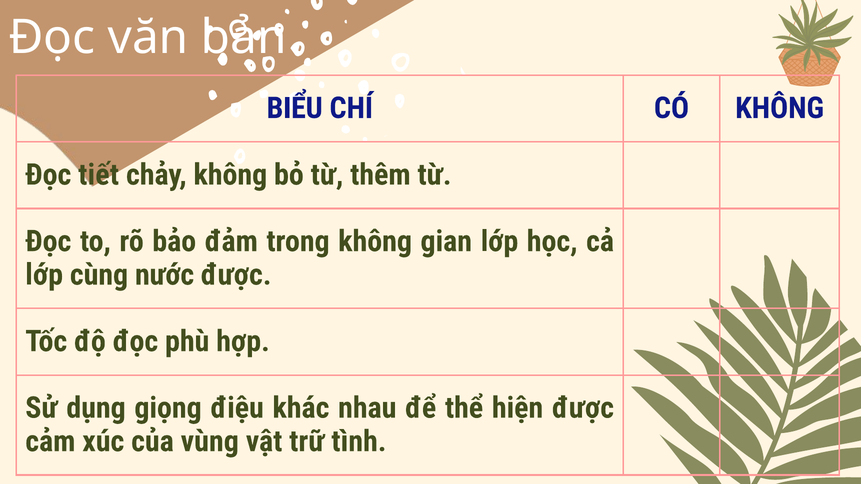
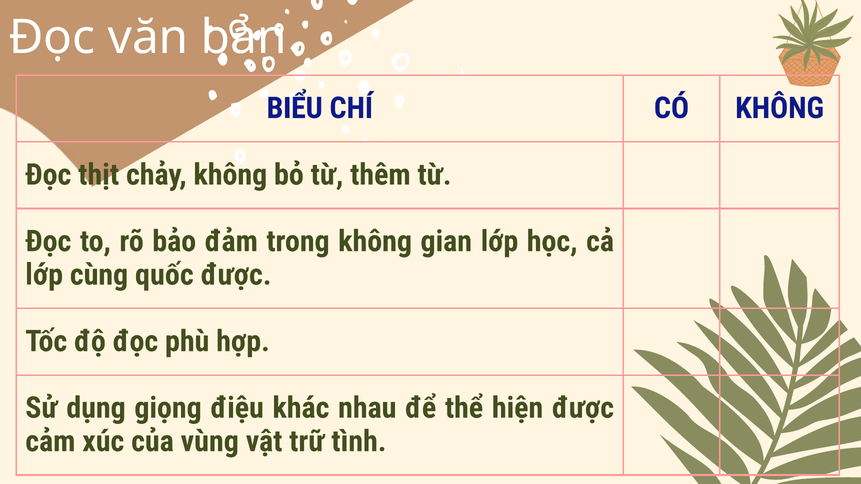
tiết: tiết -> thịt
nước: nước -> quốc
